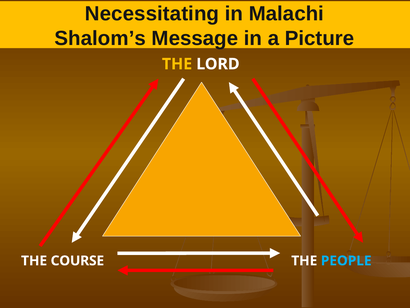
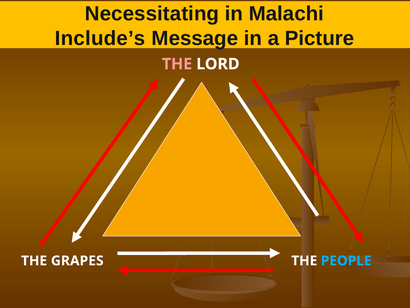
Shalom’s: Shalom’s -> Include’s
THE at (177, 64) colour: yellow -> pink
COURSE: COURSE -> GRAPES
